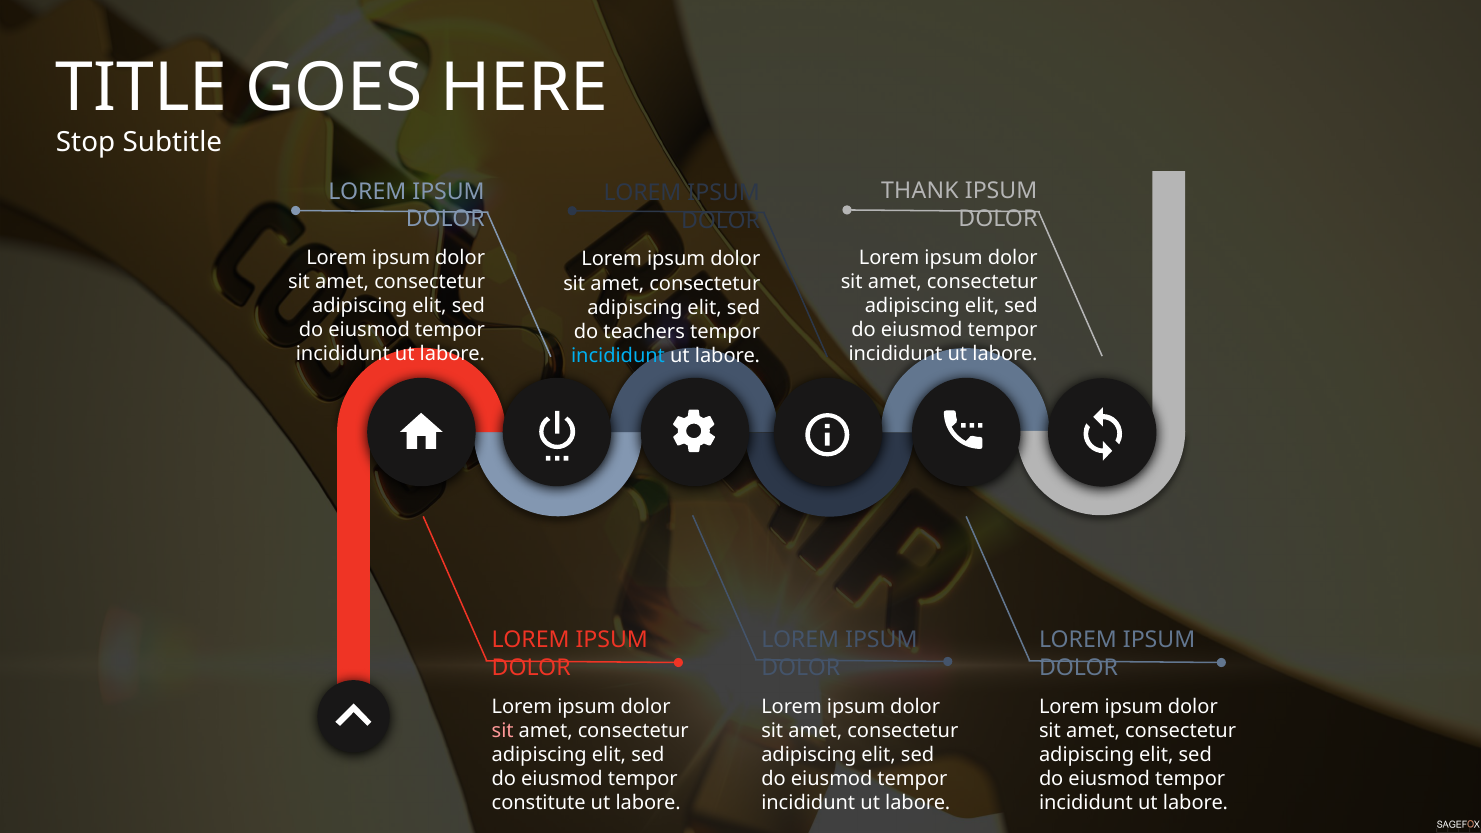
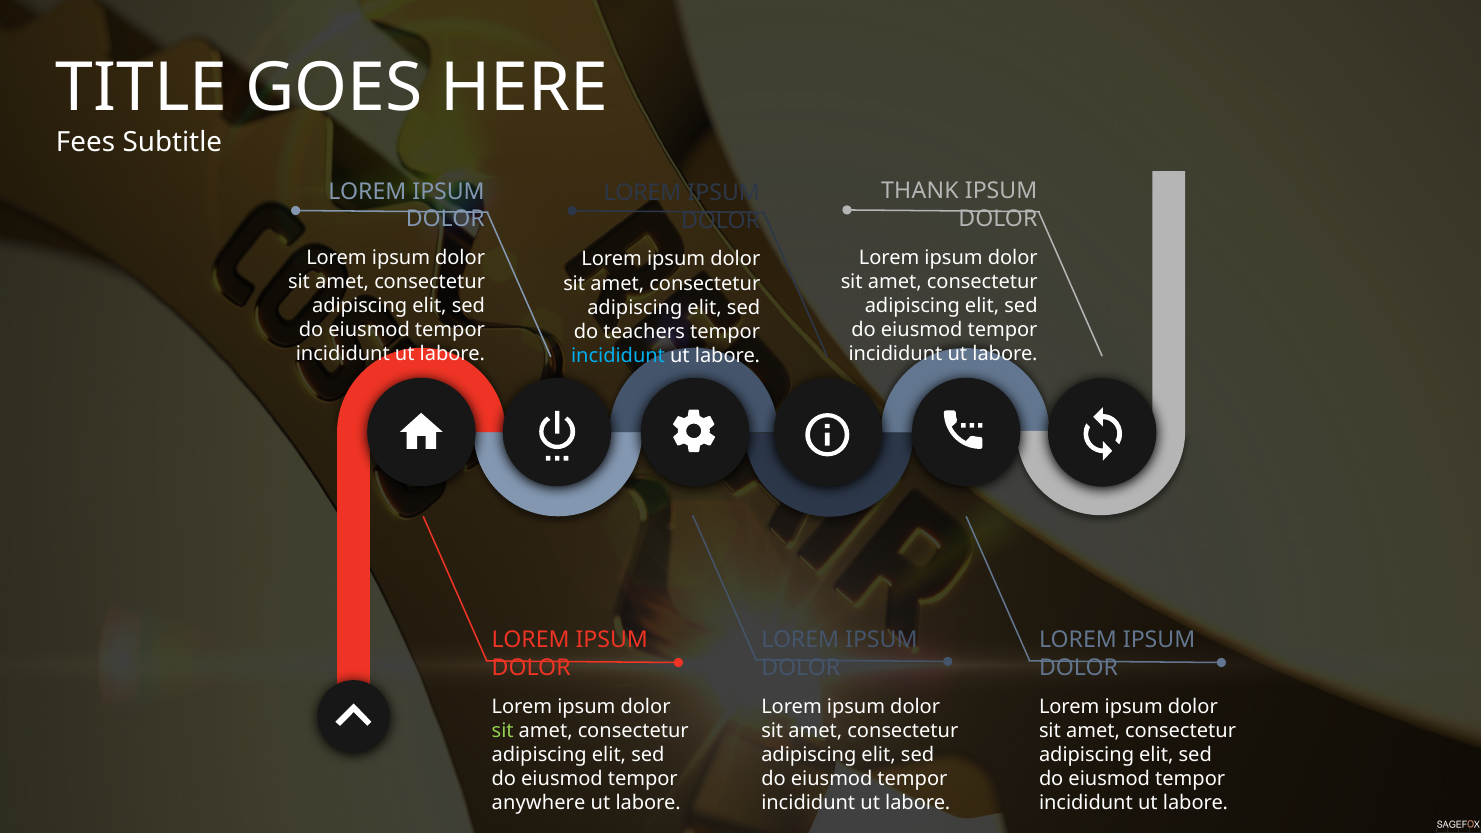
Stop: Stop -> Fees
sit at (503, 731) colour: pink -> light green
constitute: constitute -> anywhere
